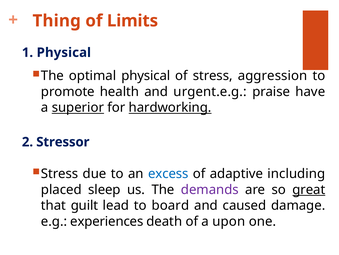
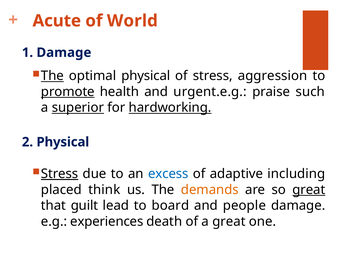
Thing: Thing -> Acute
Limits: Limits -> World
1 Physical: Physical -> Damage
The at (52, 76) underline: none -> present
promote underline: none -> present
have: have -> such
2 Stressor: Stressor -> Physical
Stress at (60, 173) underline: none -> present
sleep: sleep -> think
demands colour: purple -> orange
caused: caused -> people
a upon: upon -> great
